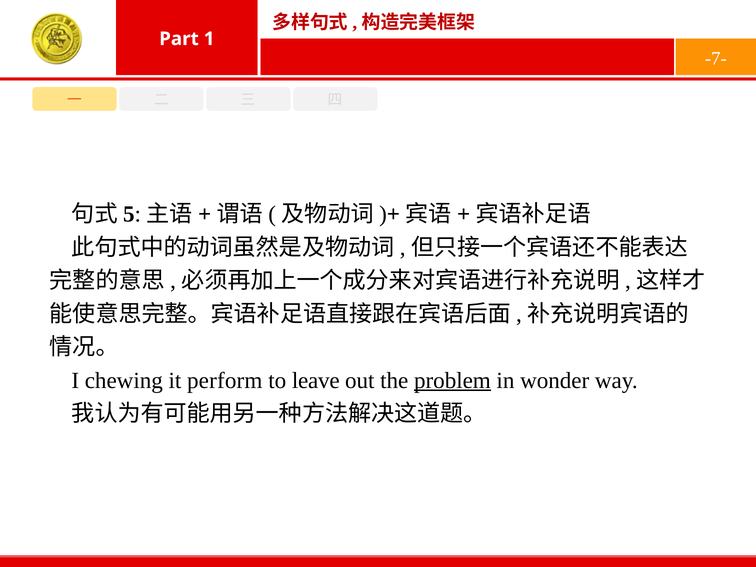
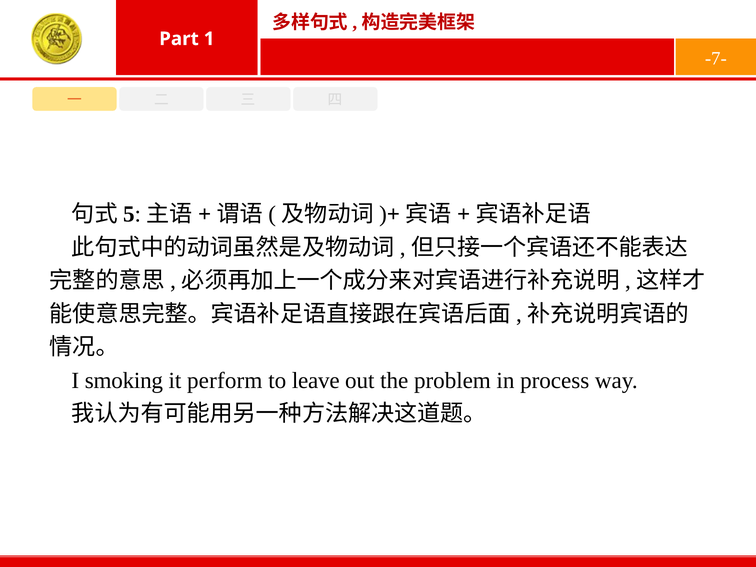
chewing: chewing -> smoking
problem underline: present -> none
wonder: wonder -> process
